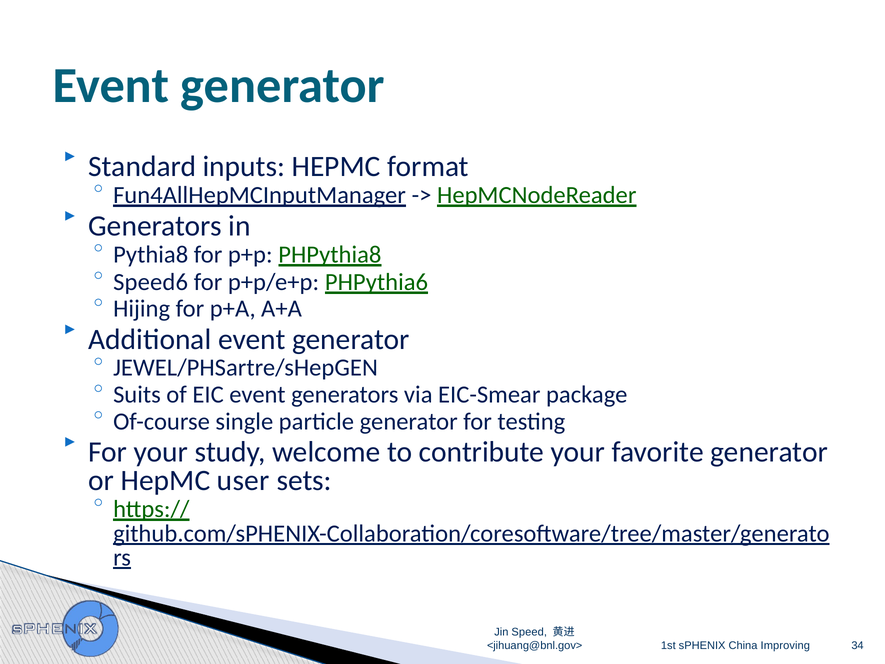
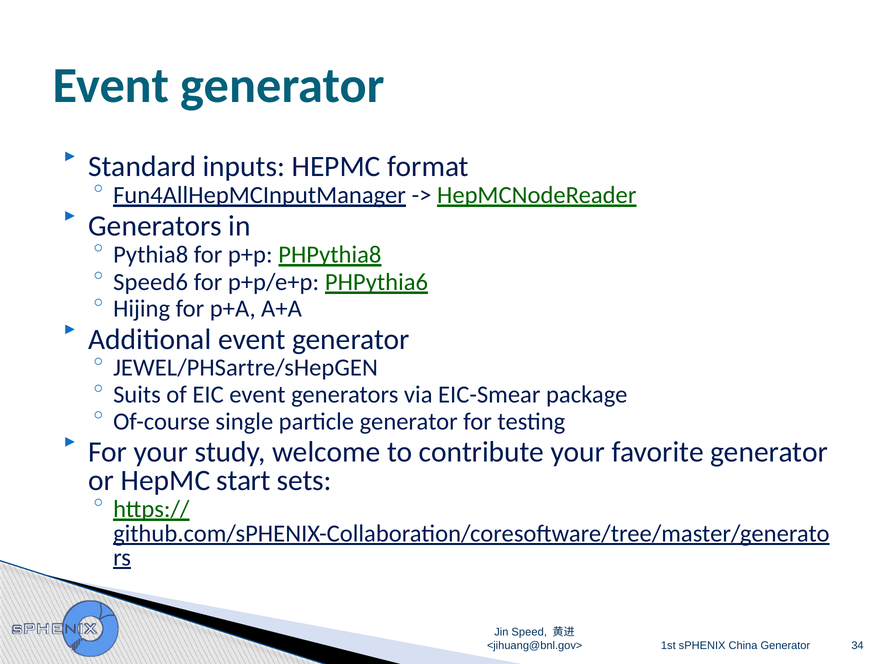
user: user -> start
China Improving: Improving -> Generator
